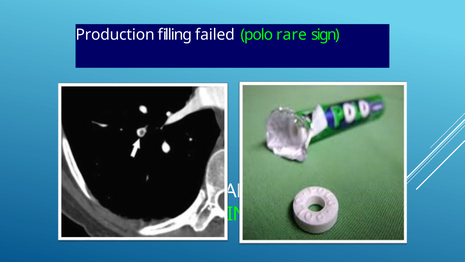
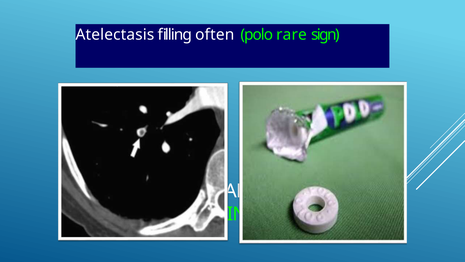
Production: Production -> Atelectasis
failed: failed -> often
